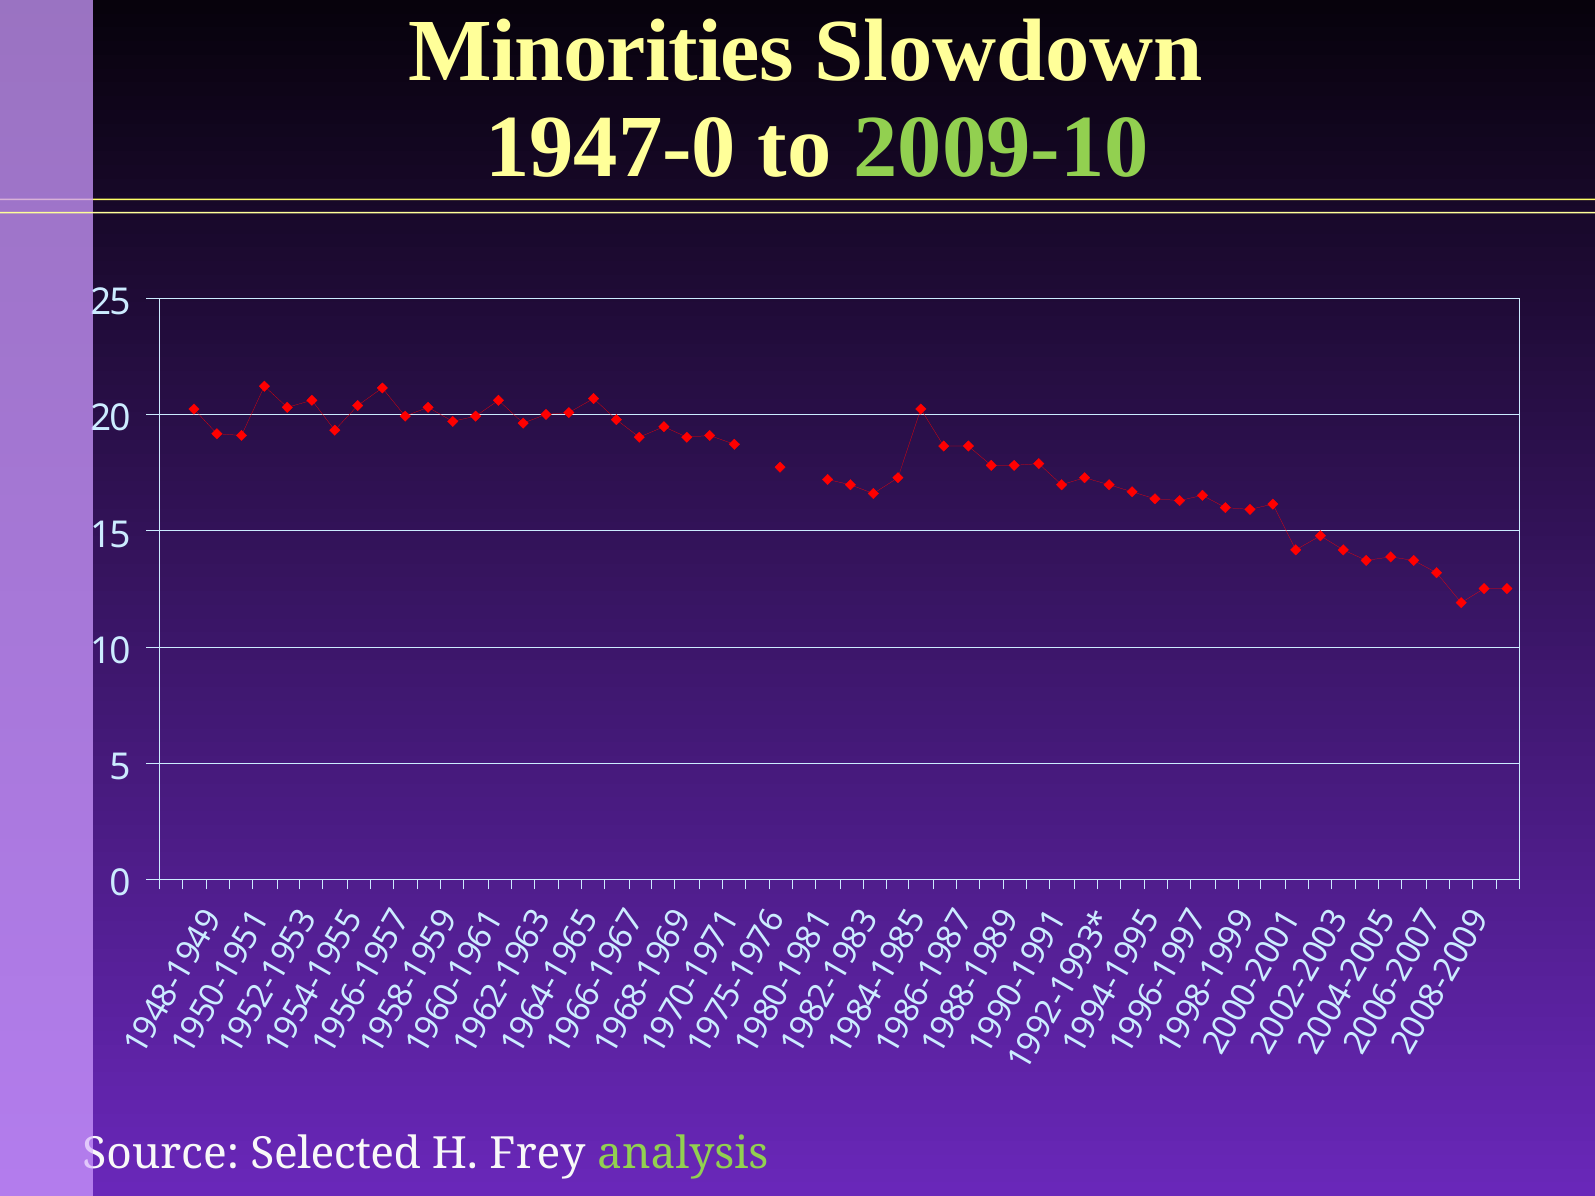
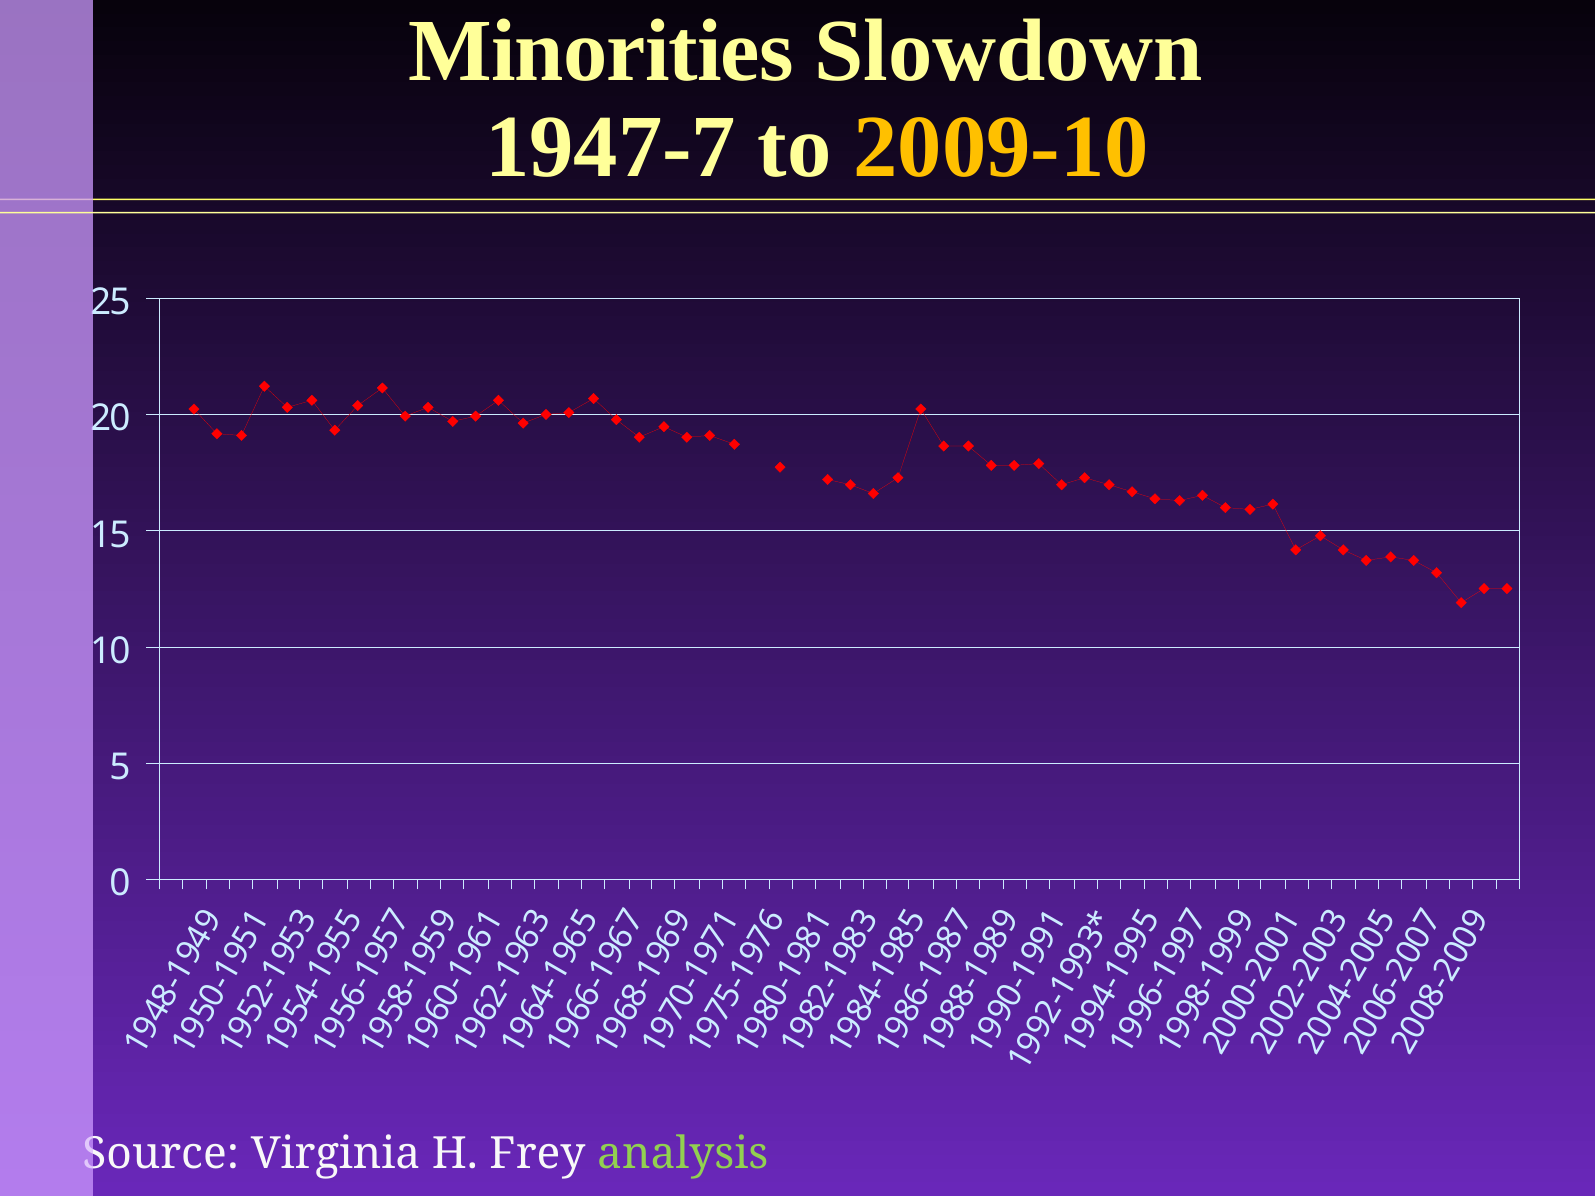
1947-0: 1947-0 -> 1947-7
2009-10 colour: light green -> yellow
Selected: Selected -> Virginia
